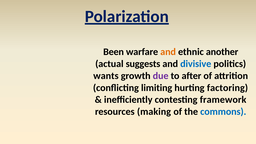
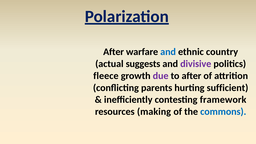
Been at (114, 52): Been -> After
and at (168, 52) colour: orange -> blue
another: another -> country
divisive colour: blue -> purple
wants: wants -> fleece
limiting: limiting -> parents
factoring: factoring -> sufficient
